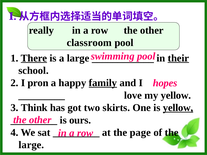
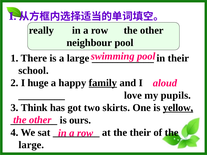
classroom: classroom -> neighbour
There underline: present -> none
their at (178, 58) underline: present -> none
pron: pron -> huge
hopes: hopes -> aloud
my yellow: yellow -> pupils
the page: page -> their
